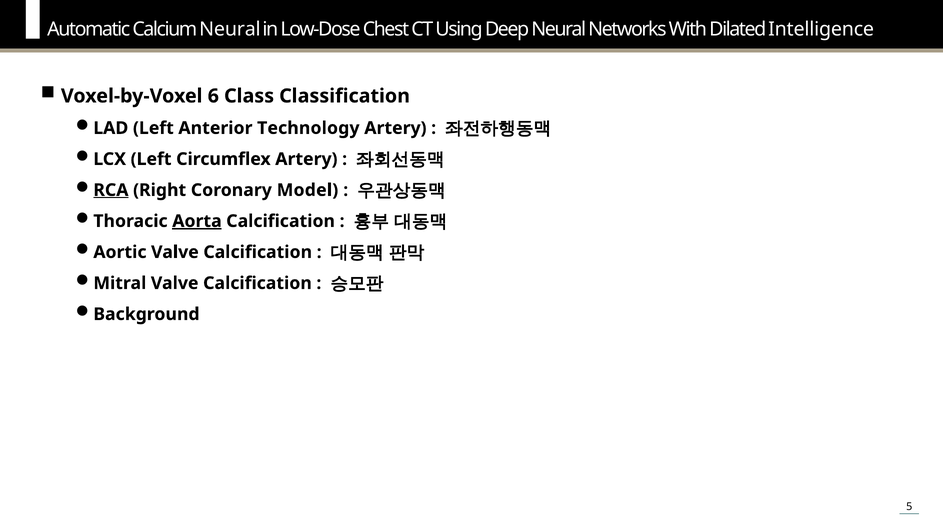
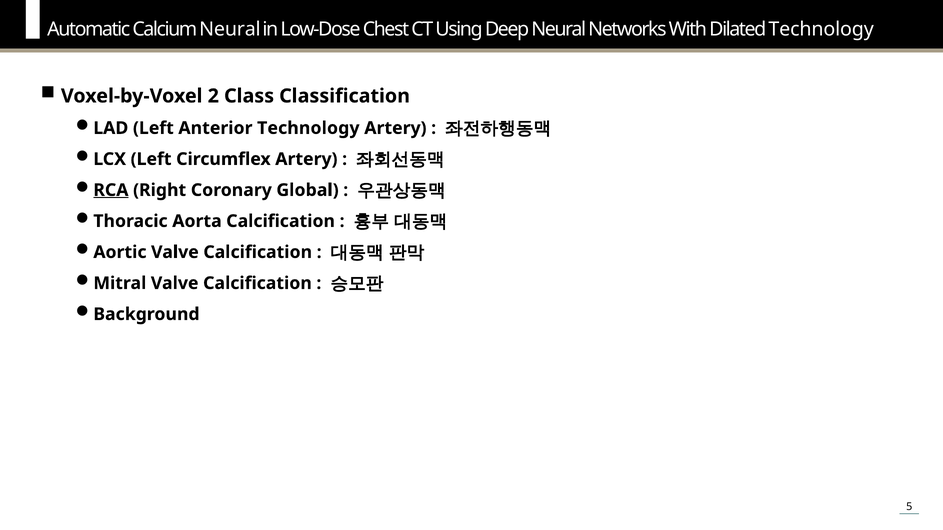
Dilated Intelligence: Intelligence -> Technology
6: 6 -> 2
Model: Model -> Global
Aorta underline: present -> none
